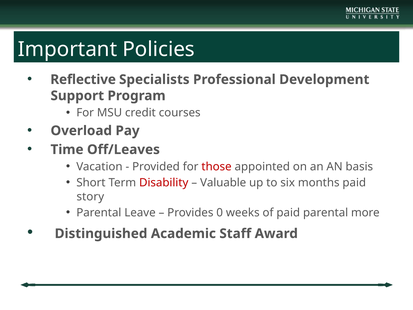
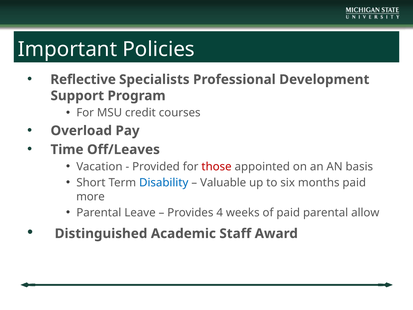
Disability colour: red -> blue
story: story -> more
0: 0 -> 4
more: more -> allow
